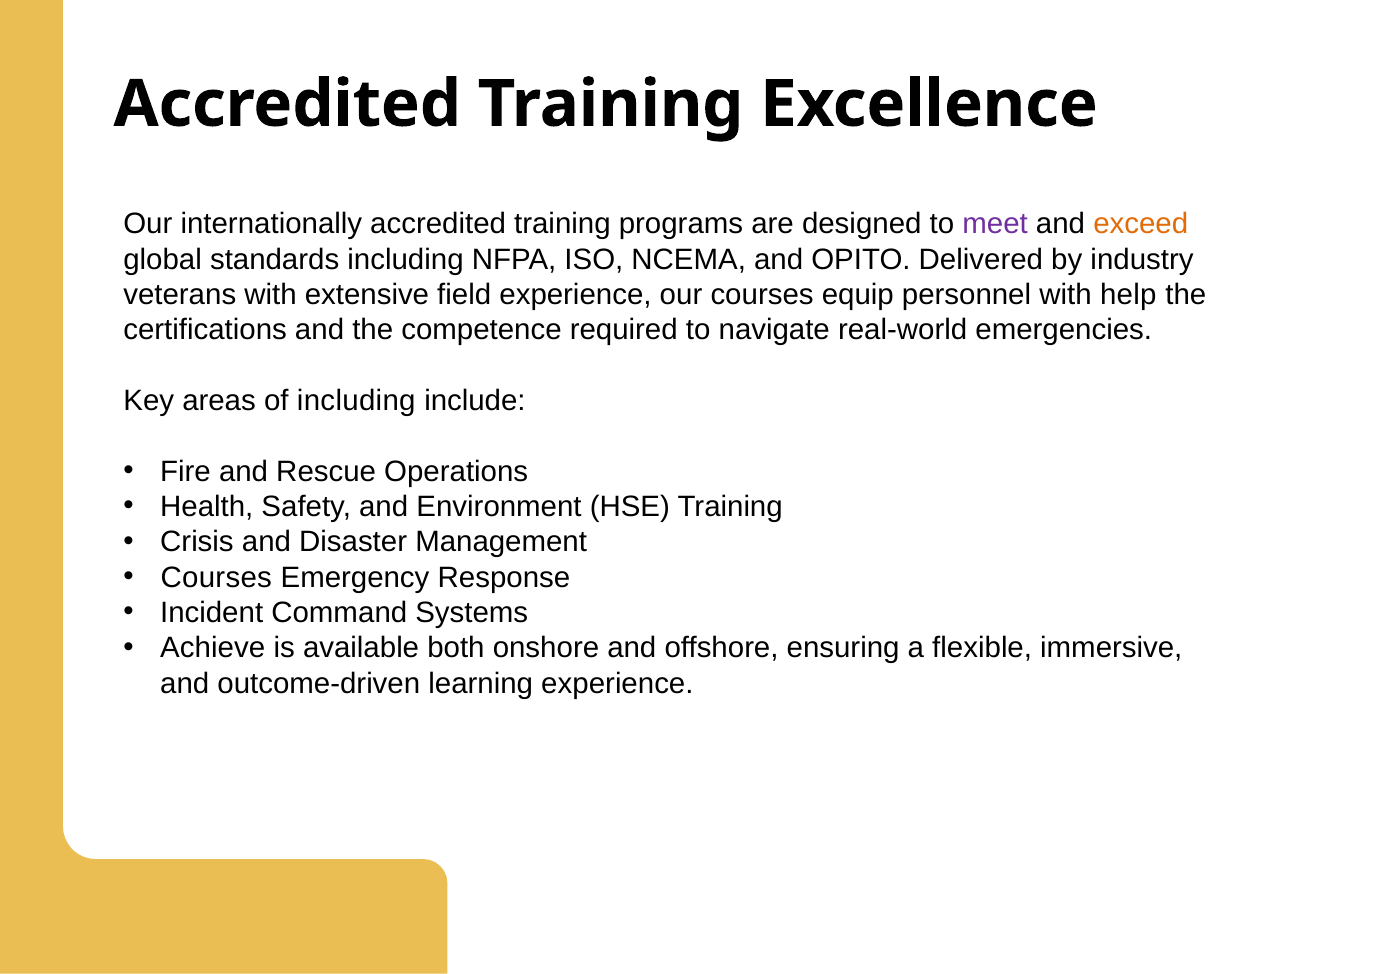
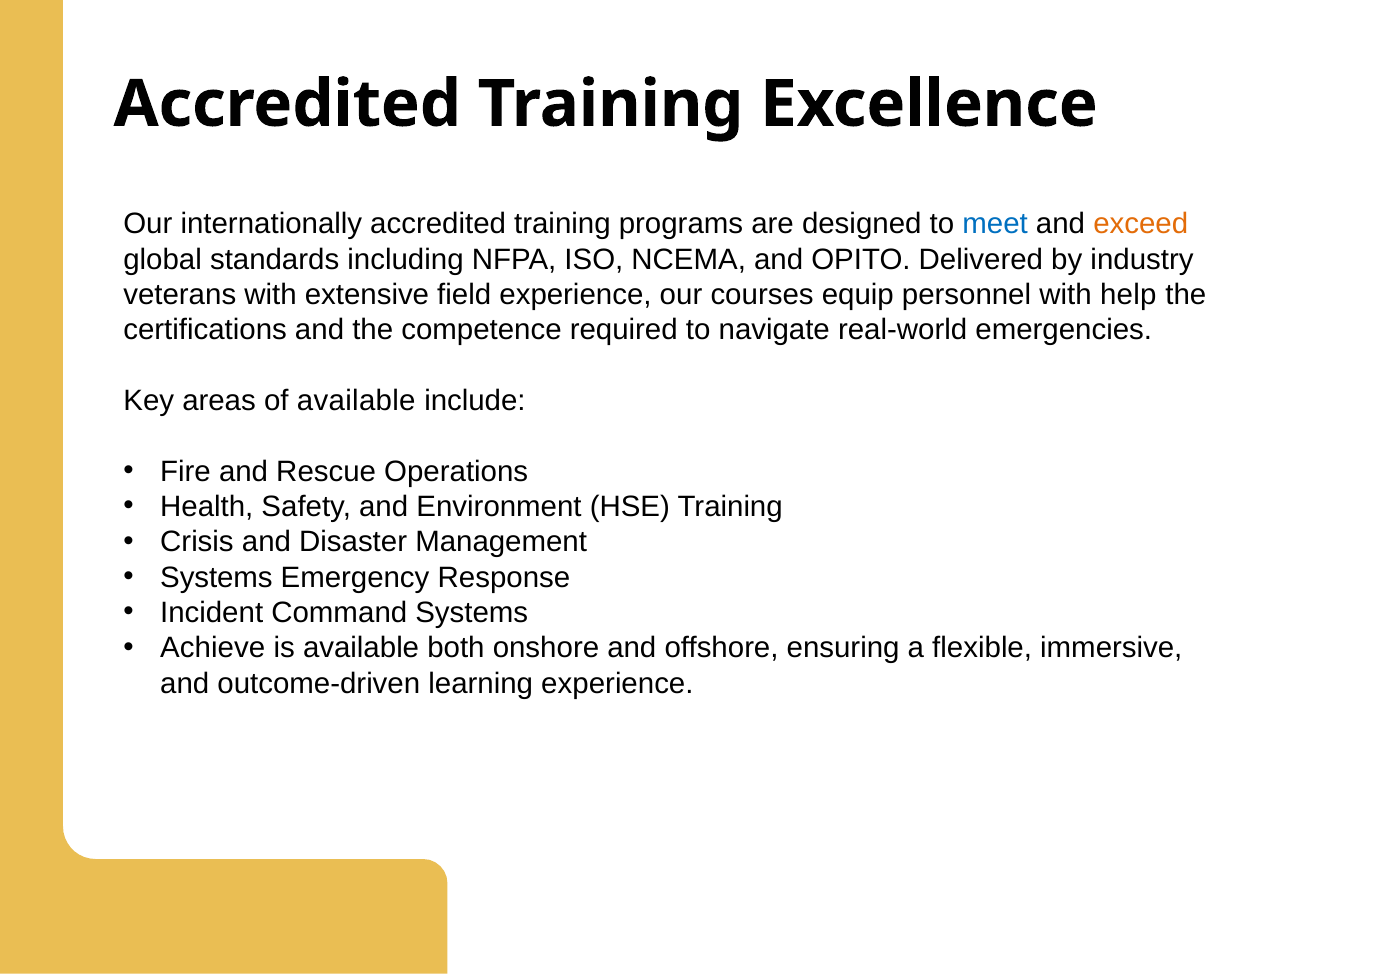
meet colour: purple -> blue
of including: including -> available
Courses at (216, 578): Courses -> Systems
